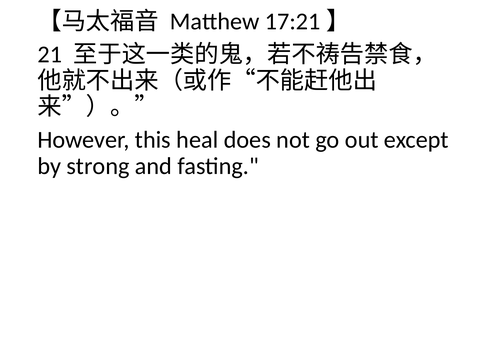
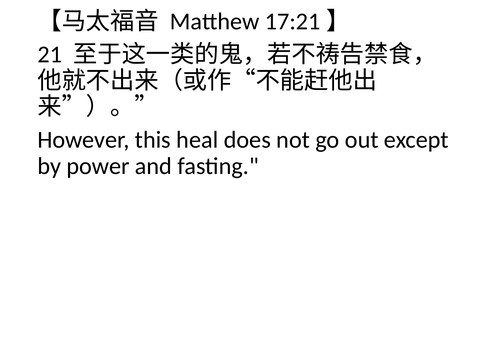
strong: strong -> power
